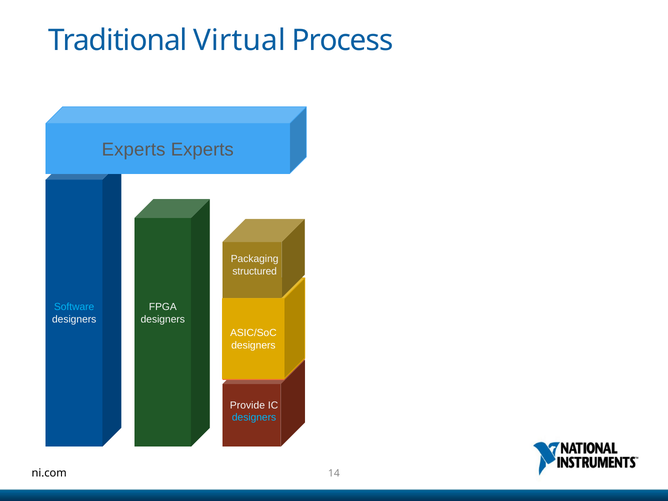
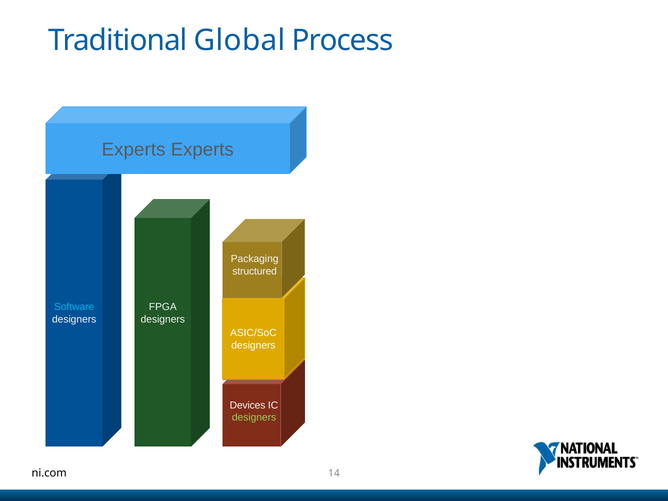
Virtual: Virtual -> Global
Provide: Provide -> Devices
designers at (254, 418) colour: light blue -> light green
